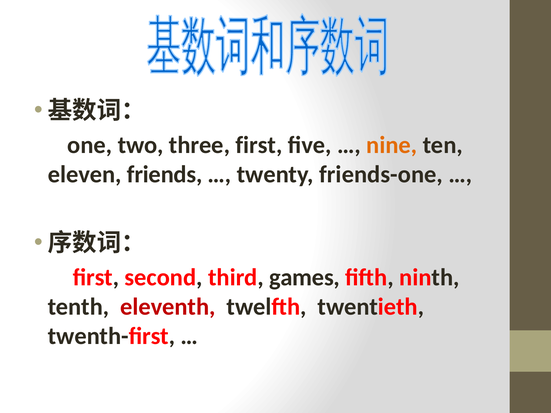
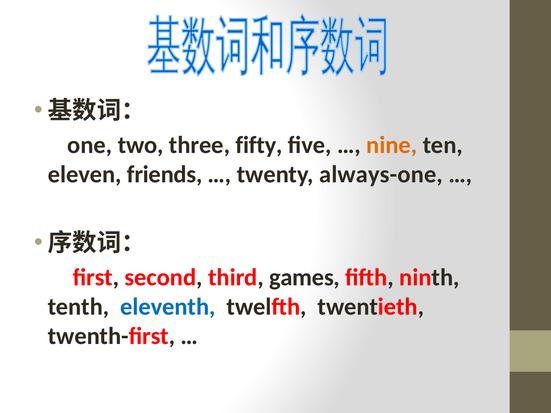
three first: first -> fifty
friends-one: friends-one -> always-one
eleventh colour: red -> blue
